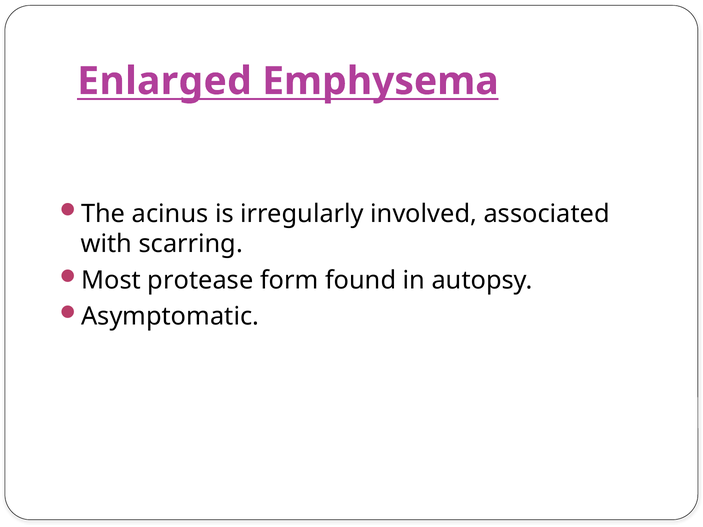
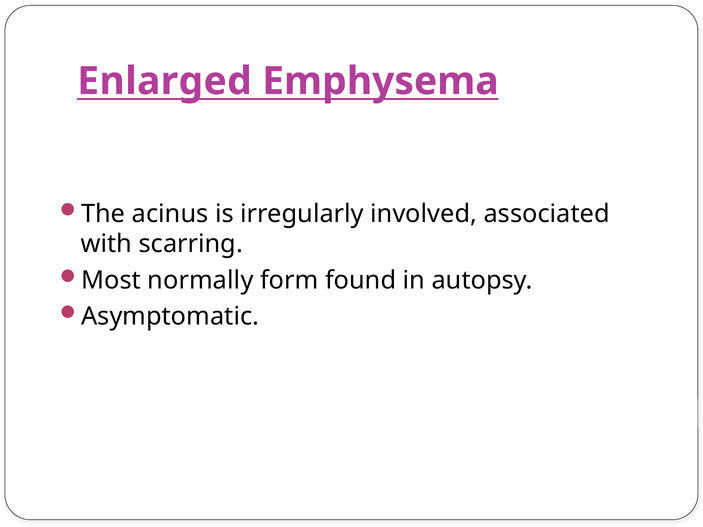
protease: protease -> normally
